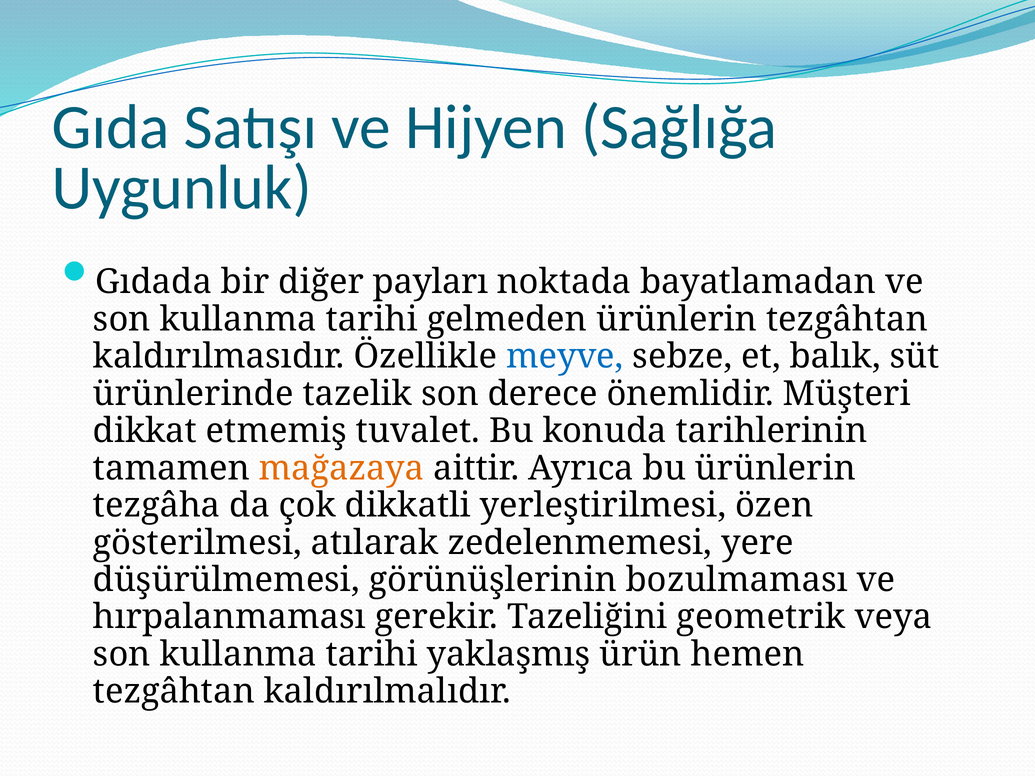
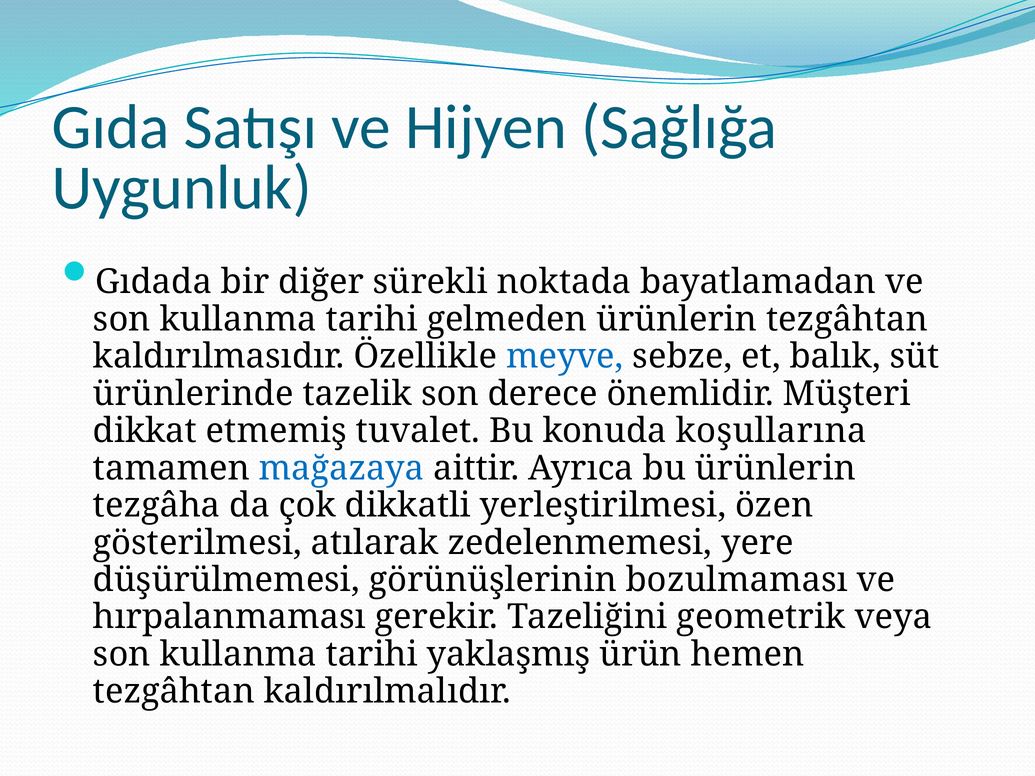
payları: payları -> sürekli
tarihlerinin: tarihlerinin -> koşullarına
mağazaya colour: orange -> blue
